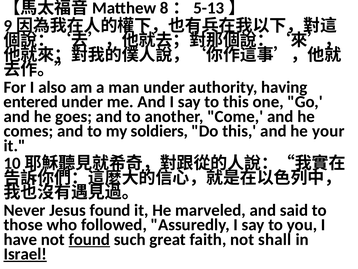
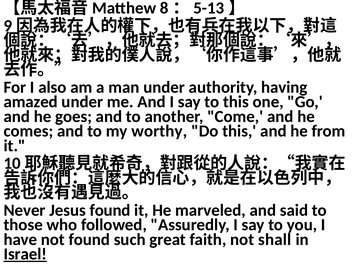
entered: entered -> amazed
soldiers: soldiers -> worthy
your: your -> from
found at (89, 239) underline: present -> none
